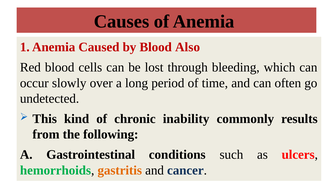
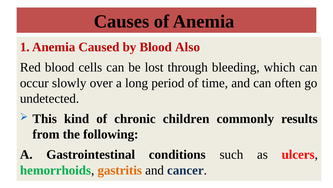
inability: inability -> children
